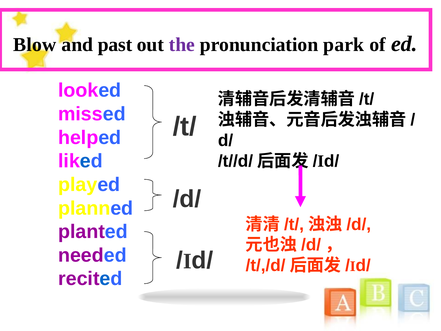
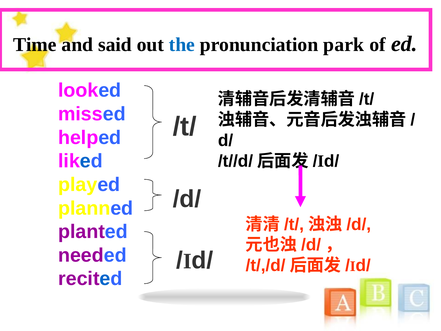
Blow: Blow -> Time
past: past -> said
the colour: purple -> blue
